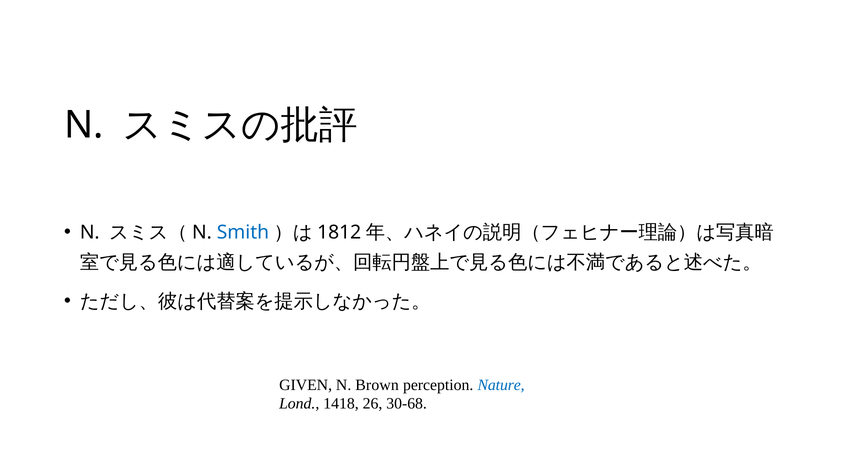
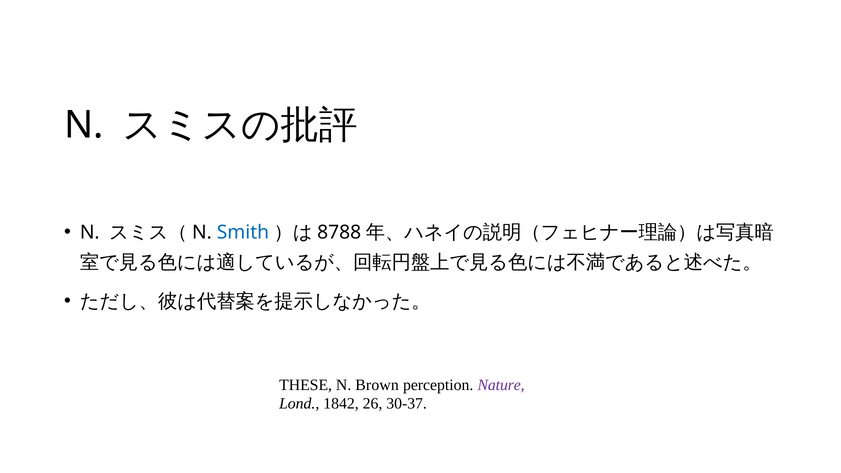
1812: 1812 -> 8788
GIVEN: GIVEN -> THESE
Nature colour: blue -> purple
1418: 1418 -> 1842
30-68: 30-68 -> 30-37
